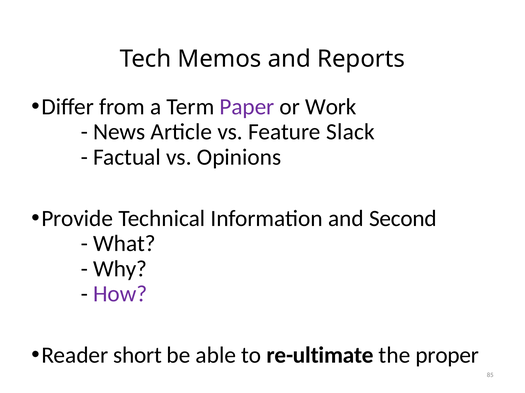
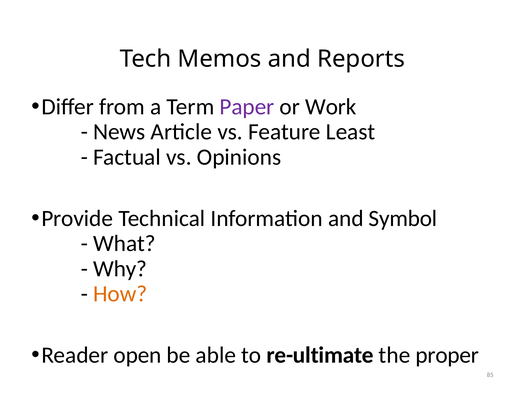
Slack: Slack -> Least
Second: Second -> Symbol
How colour: purple -> orange
short: short -> open
